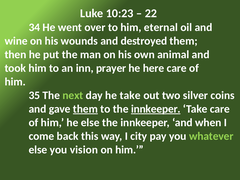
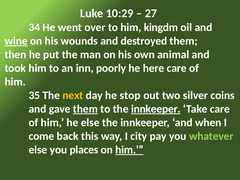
10:23: 10:23 -> 10:29
22: 22 -> 27
eternal: eternal -> kingdm
wine underline: none -> present
prayer: prayer -> poorly
next colour: light green -> yellow
he take: take -> stop
vision: vision -> places
him at (130, 150) underline: none -> present
